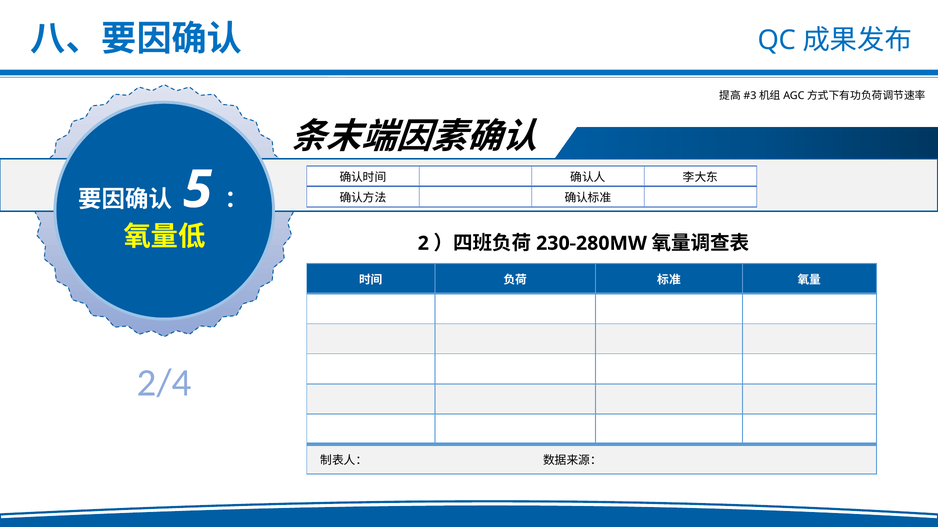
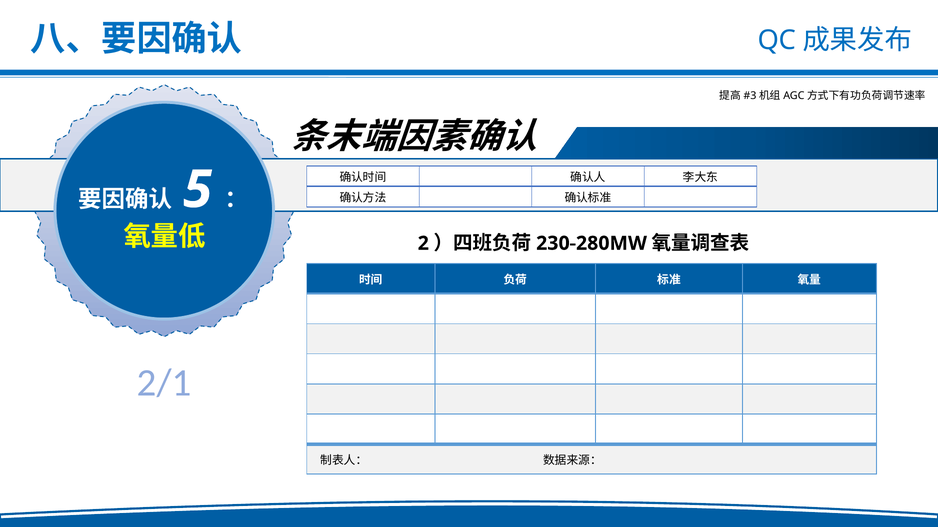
2/4: 2/4 -> 2/1
